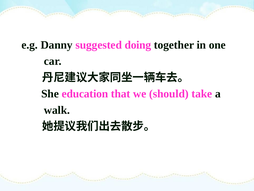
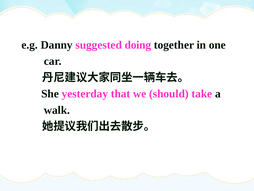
education: education -> yesterday
